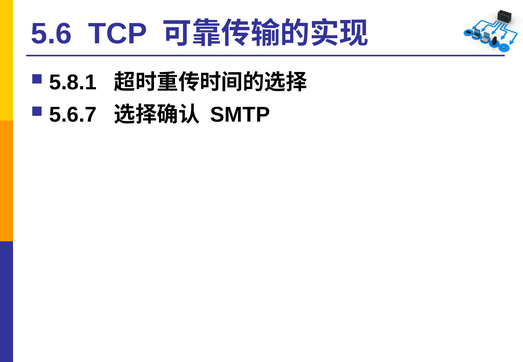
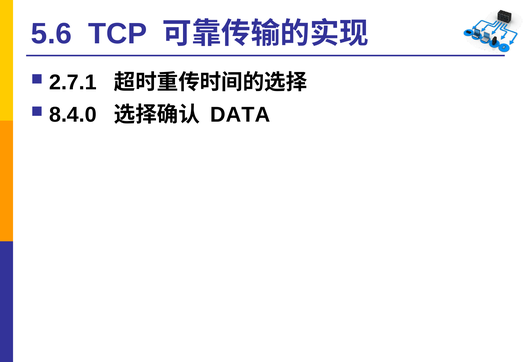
5.8.1: 5.8.1 -> 2.7.1
5.6.7: 5.6.7 -> 8.4.0
SMTP: SMTP -> DATA
